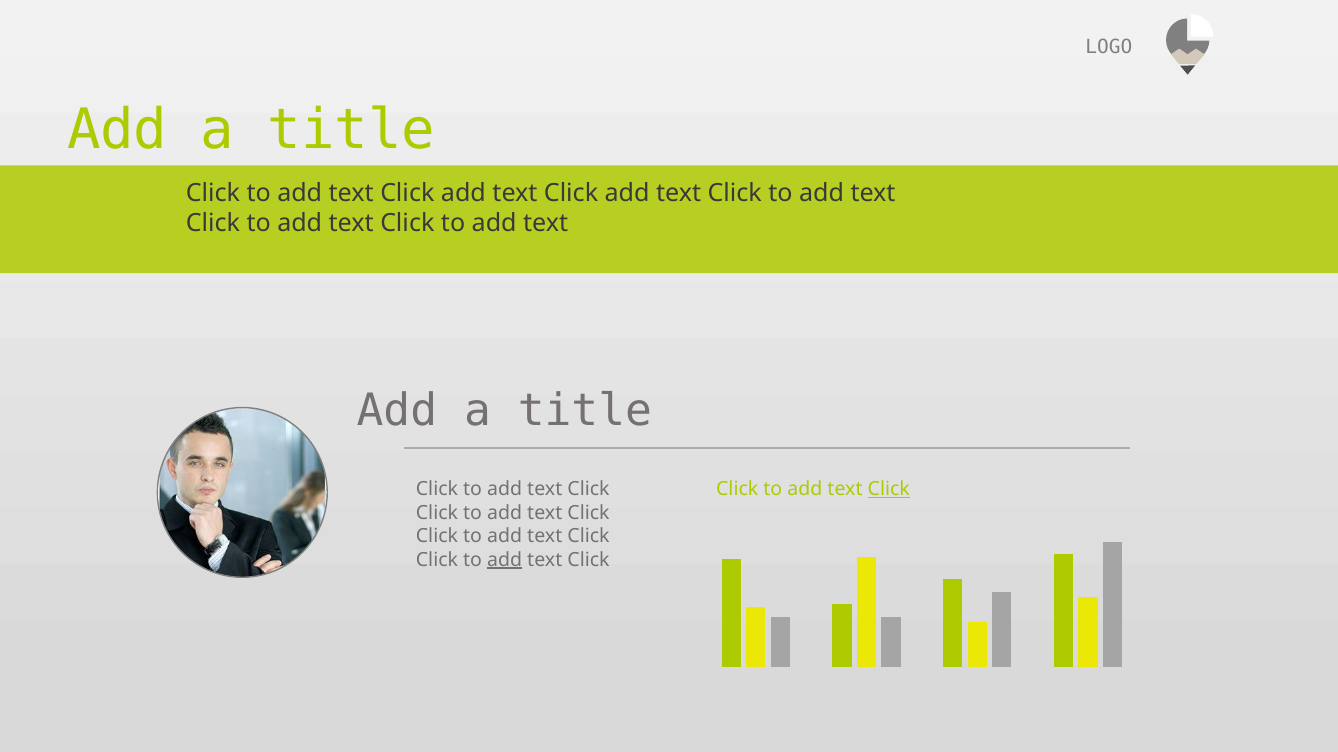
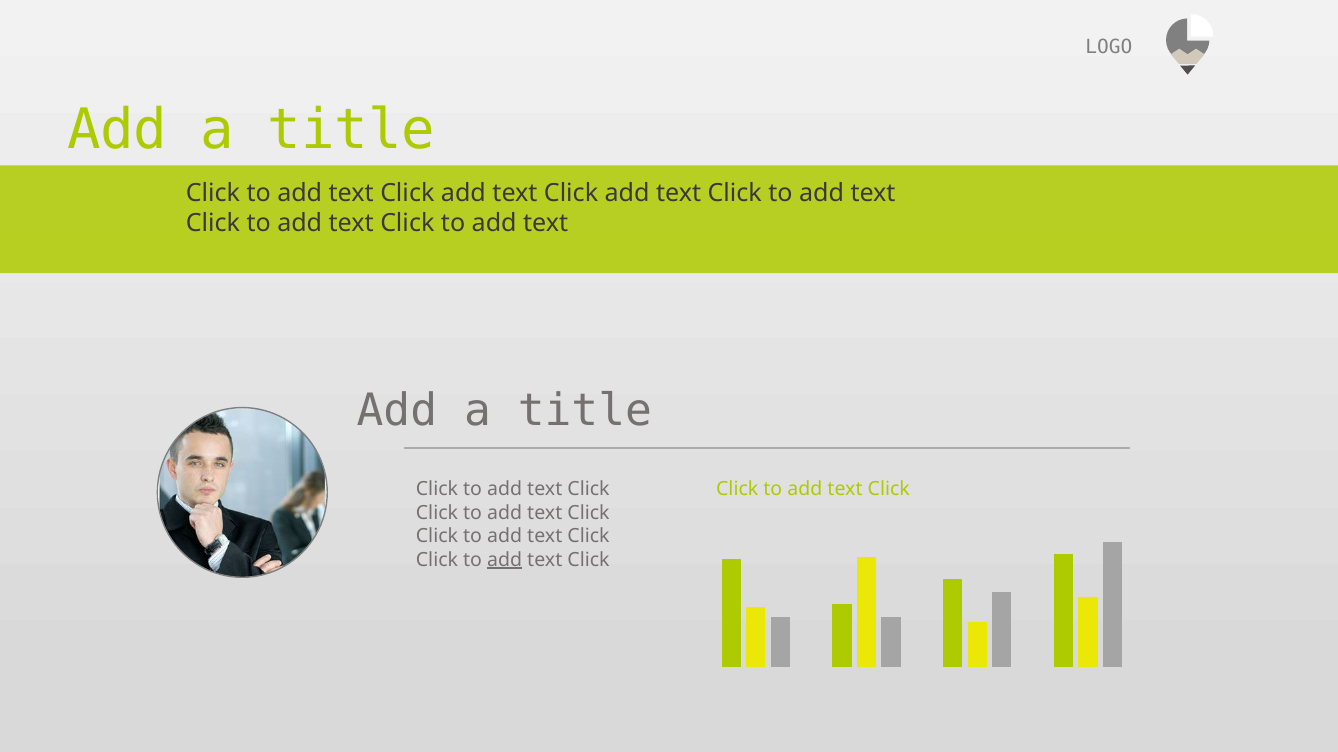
Click at (889, 490) underline: present -> none
